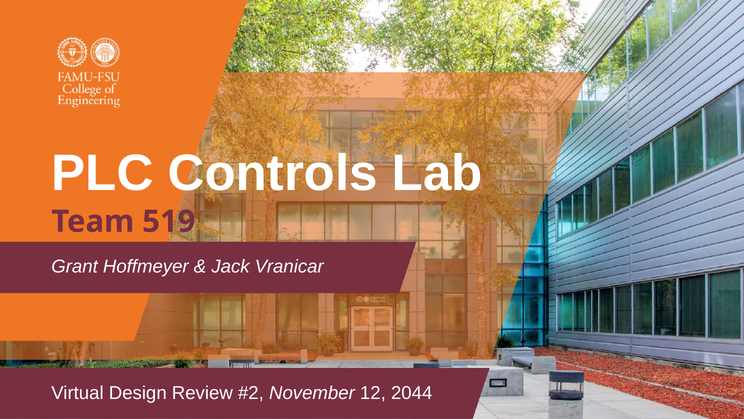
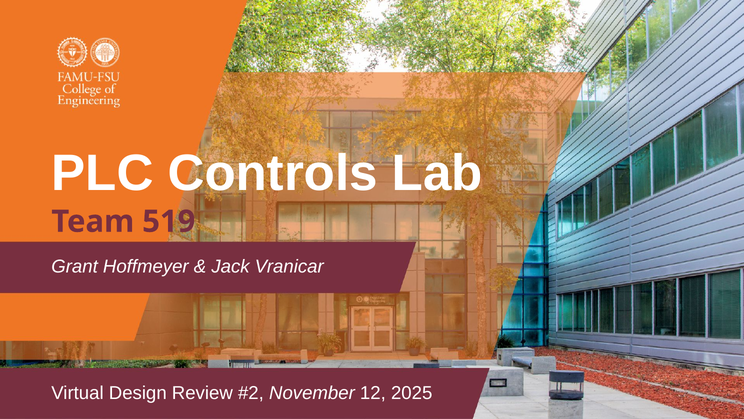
2044: 2044 -> 2025
